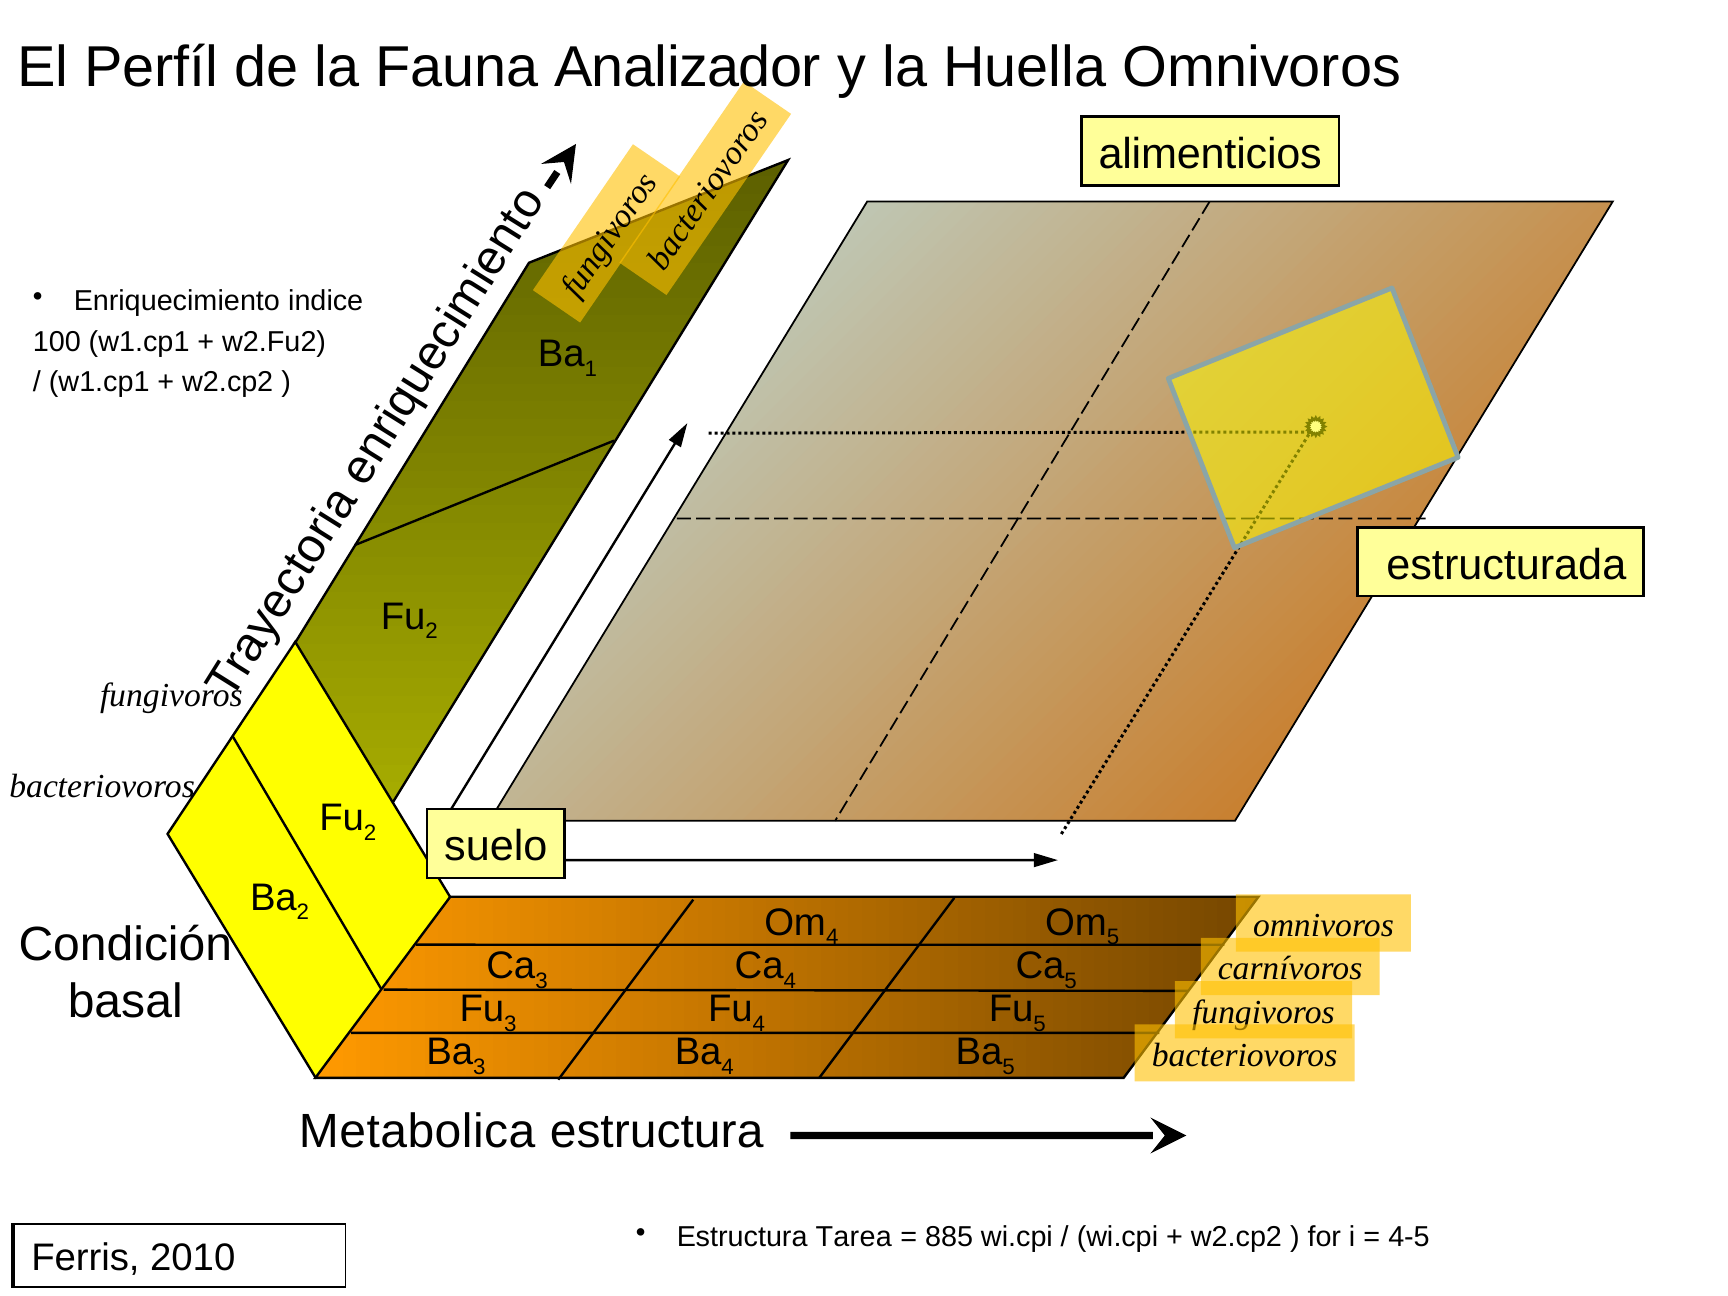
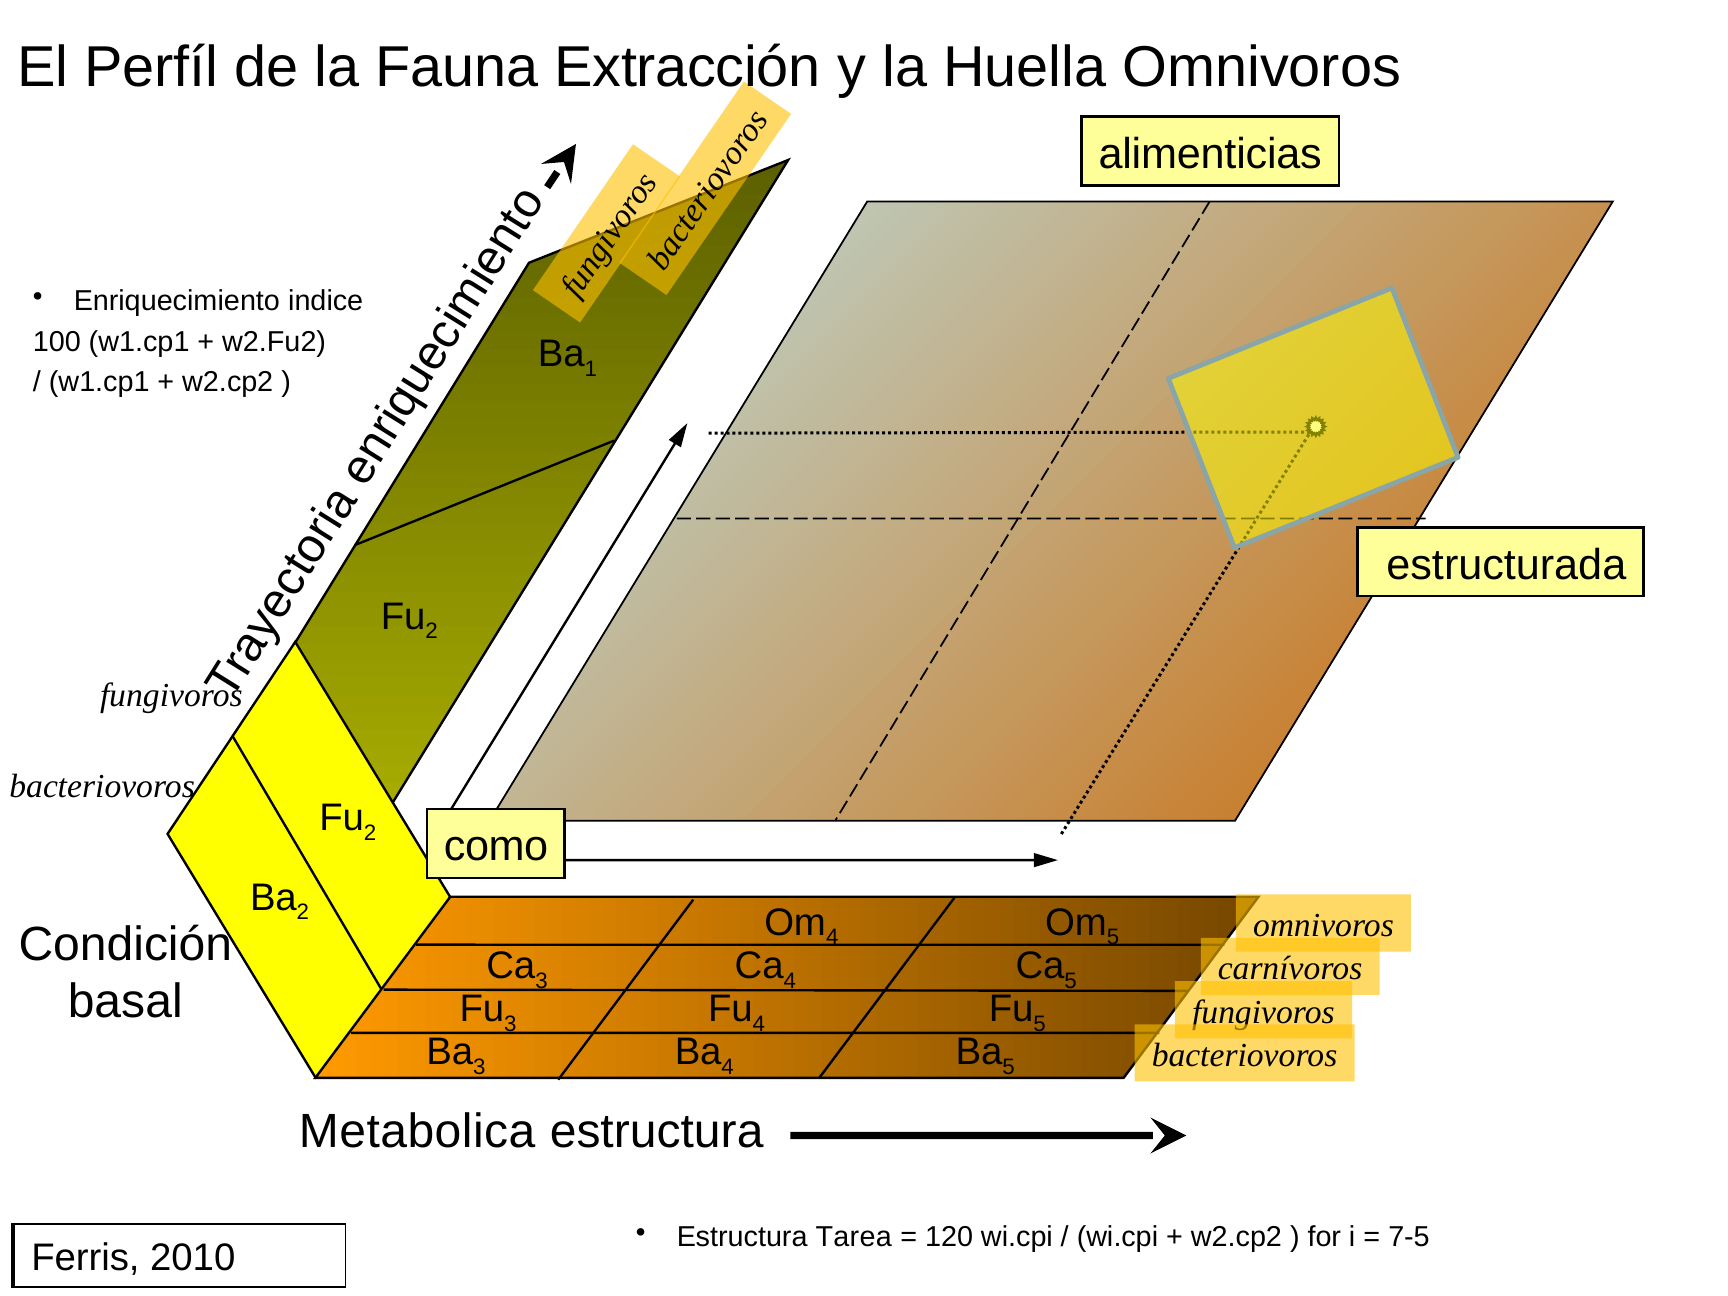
Analizador: Analizador -> Extracción
alimenticios: alimenticios -> alimenticias
suelo: suelo -> como
885: 885 -> 120
4-5: 4-5 -> 7-5
